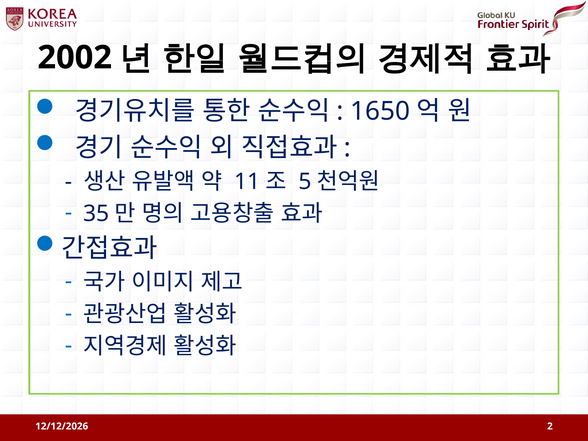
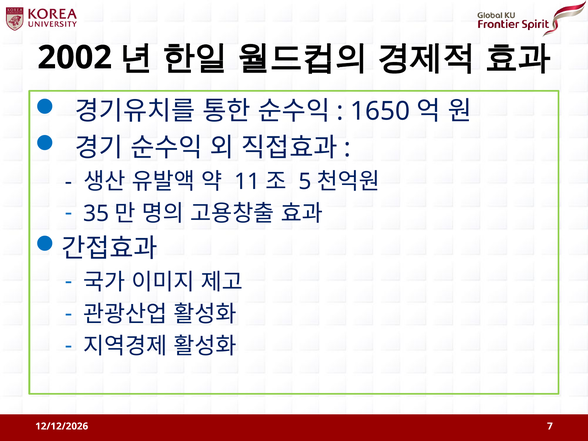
2: 2 -> 7
